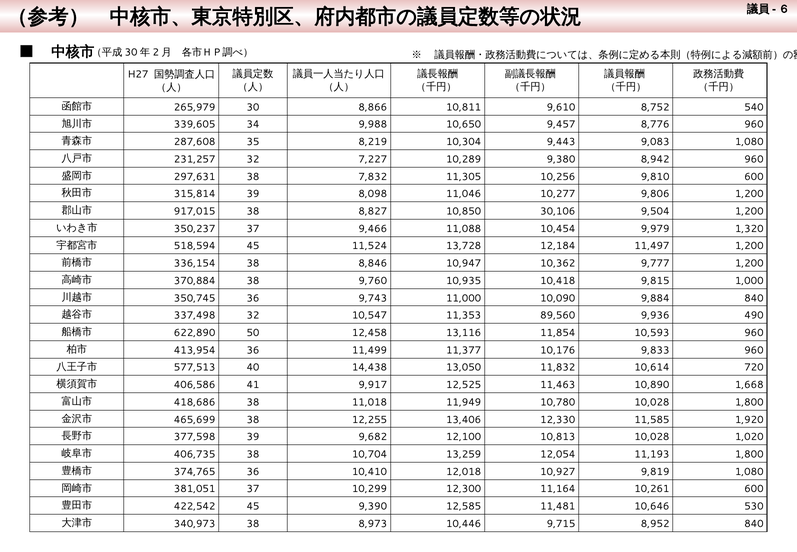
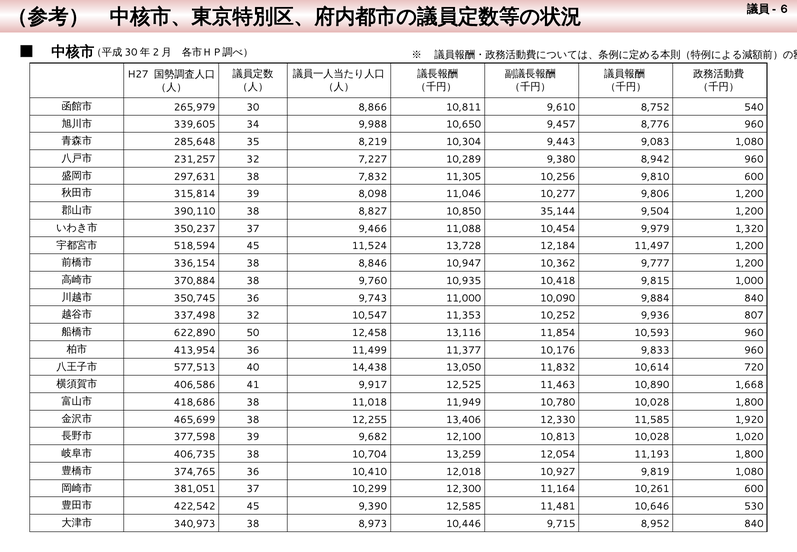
287,608: 287,608 -> 285,648
917,015: 917,015 -> 390,110
30,106: 30,106 -> 35,144
89,560: 89,560 -> 10,252
490: 490 -> 807
